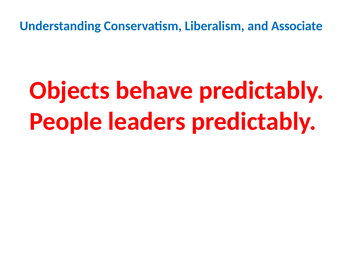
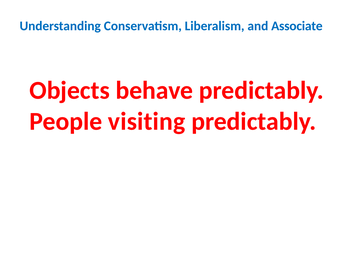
leaders: leaders -> visiting
